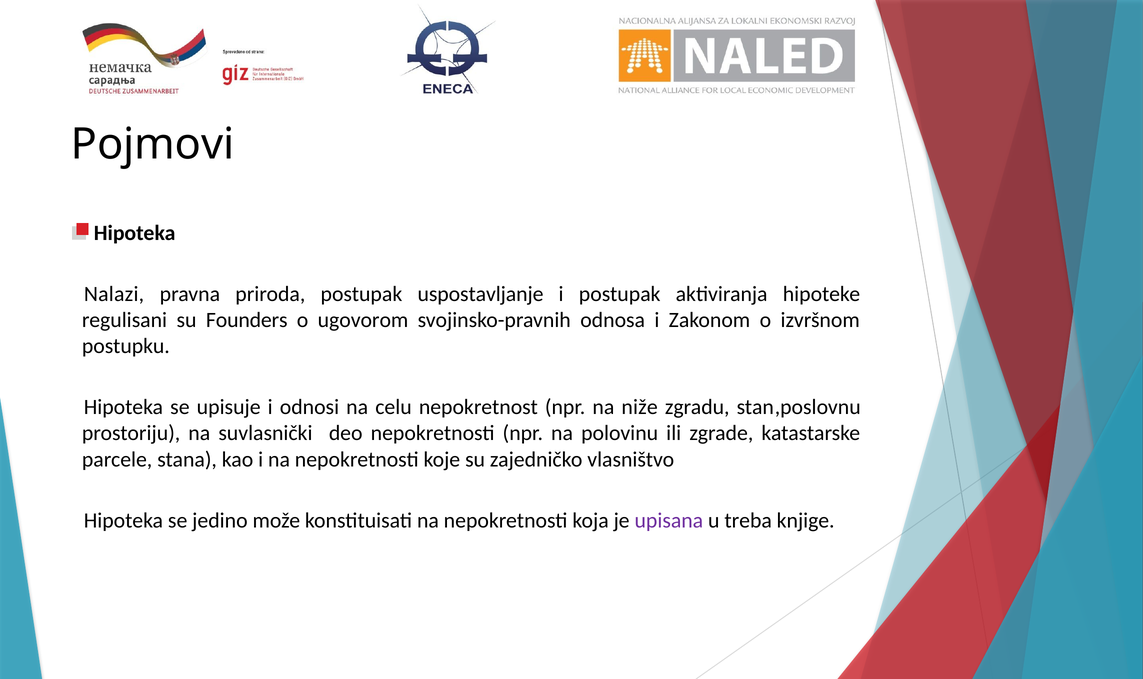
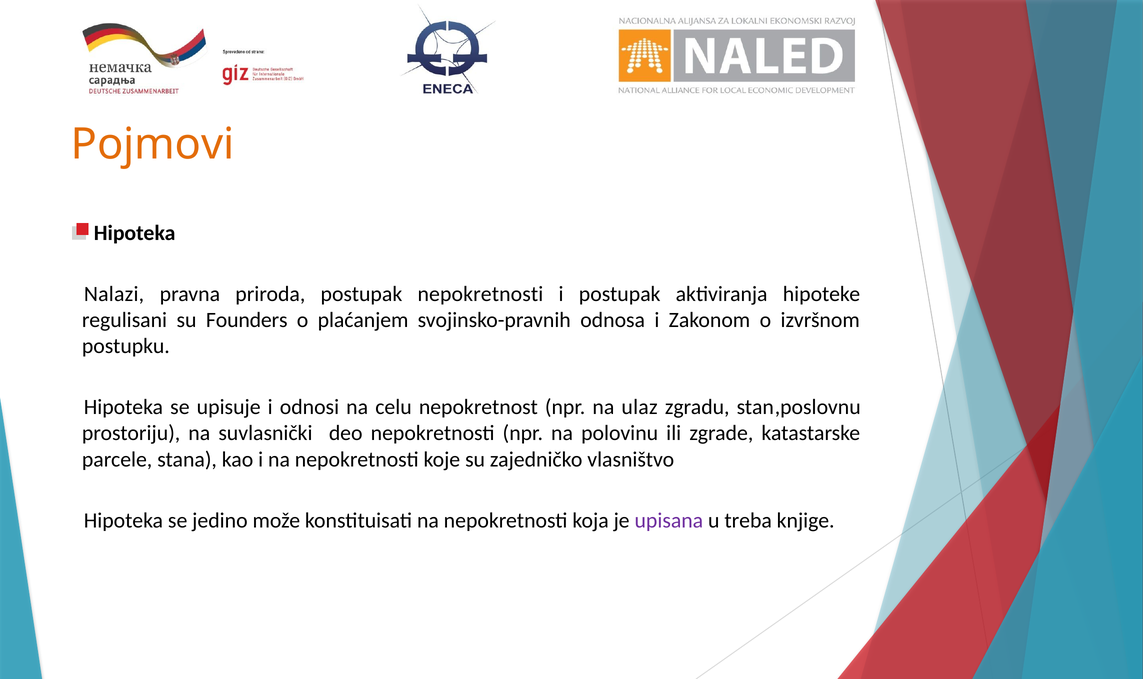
Pojmovi colour: black -> orange
postupak uspostavljanje: uspostavljanje -> nepokretnosti
ugovorom: ugovorom -> plaćanjem
niže: niže -> ulaz
